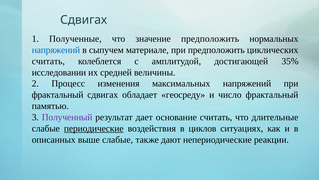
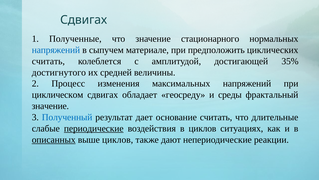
значение предположить: предположить -> стационарного
исследовании: исследовании -> достигнутого
фрактальный at (58, 95): фрактальный -> циклическом
число: число -> среды
памятью at (50, 106): памятью -> значение
Полученный colour: purple -> blue
описанных underline: none -> present
выше слабые: слабые -> циклов
